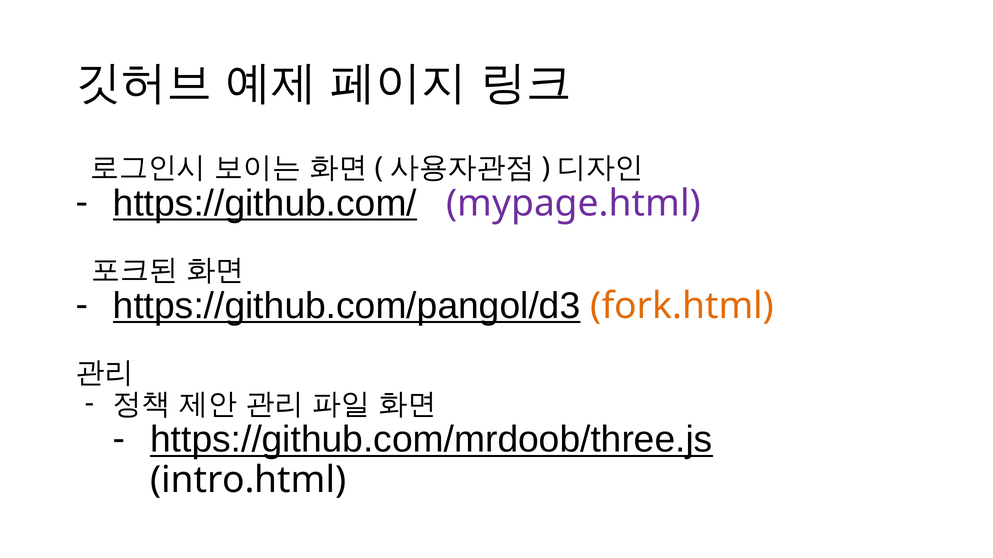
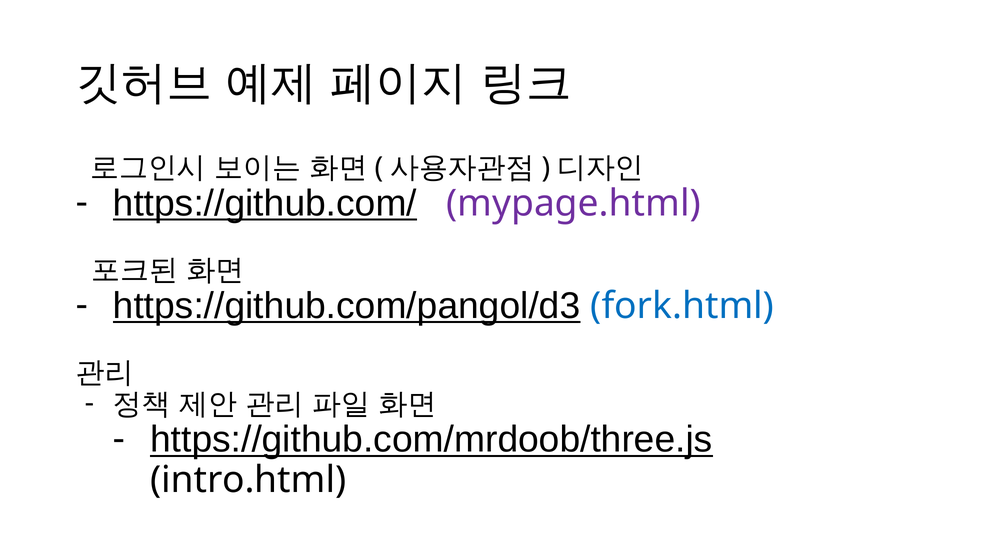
fork.html colour: orange -> blue
